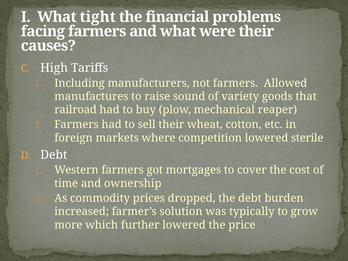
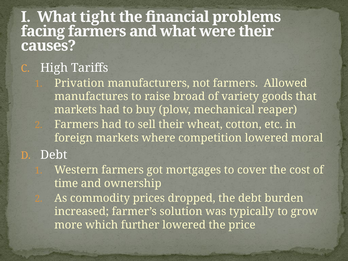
Including: Including -> Privation
sound: sound -> broad
railroad at (76, 110): railroad -> markets
sterile: sterile -> moral
